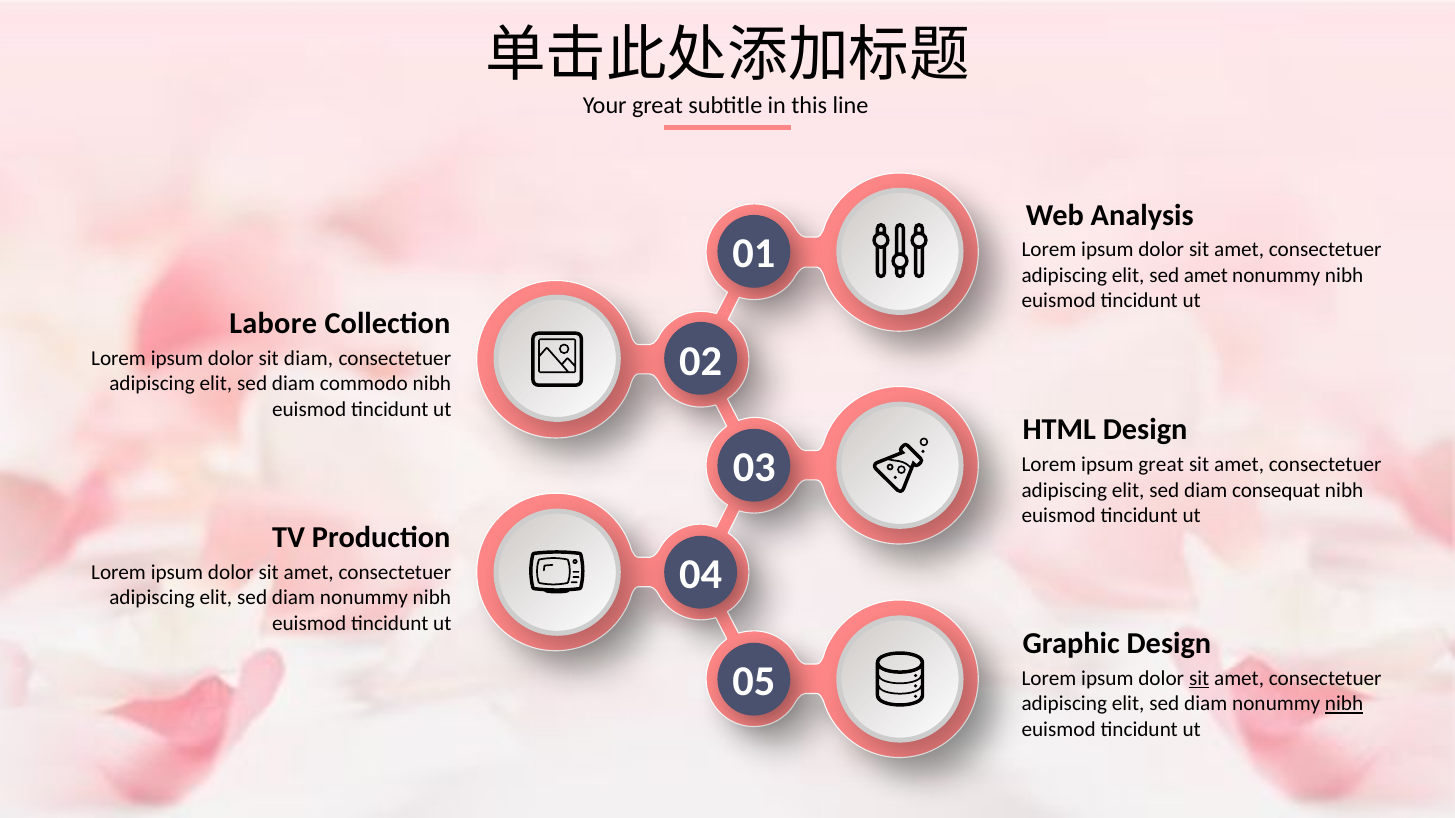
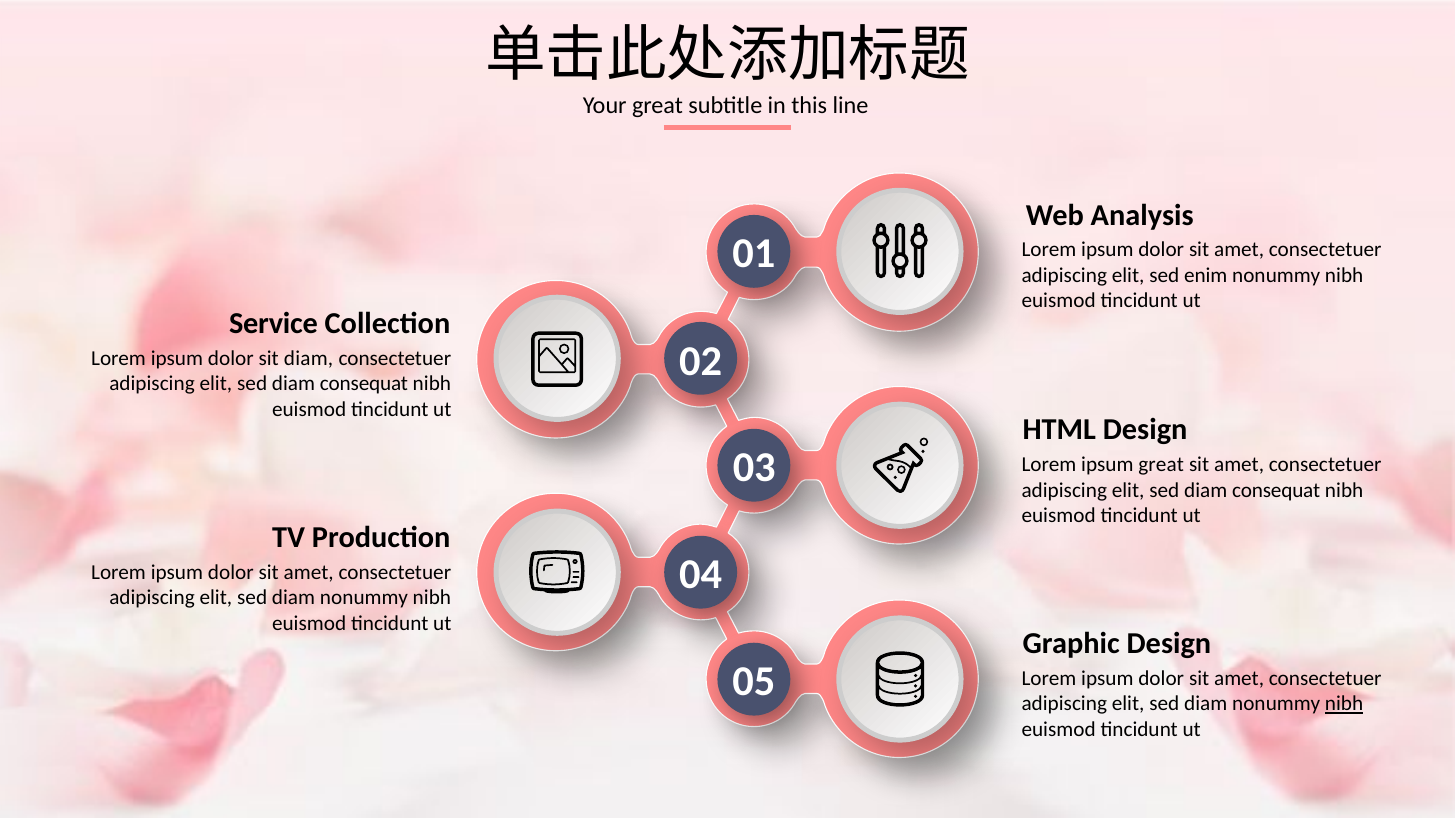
sed amet: amet -> enim
Labore: Labore -> Service
commodo at (364, 384): commodo -> consequat
sit at (1199, 679) underline: present -> none
